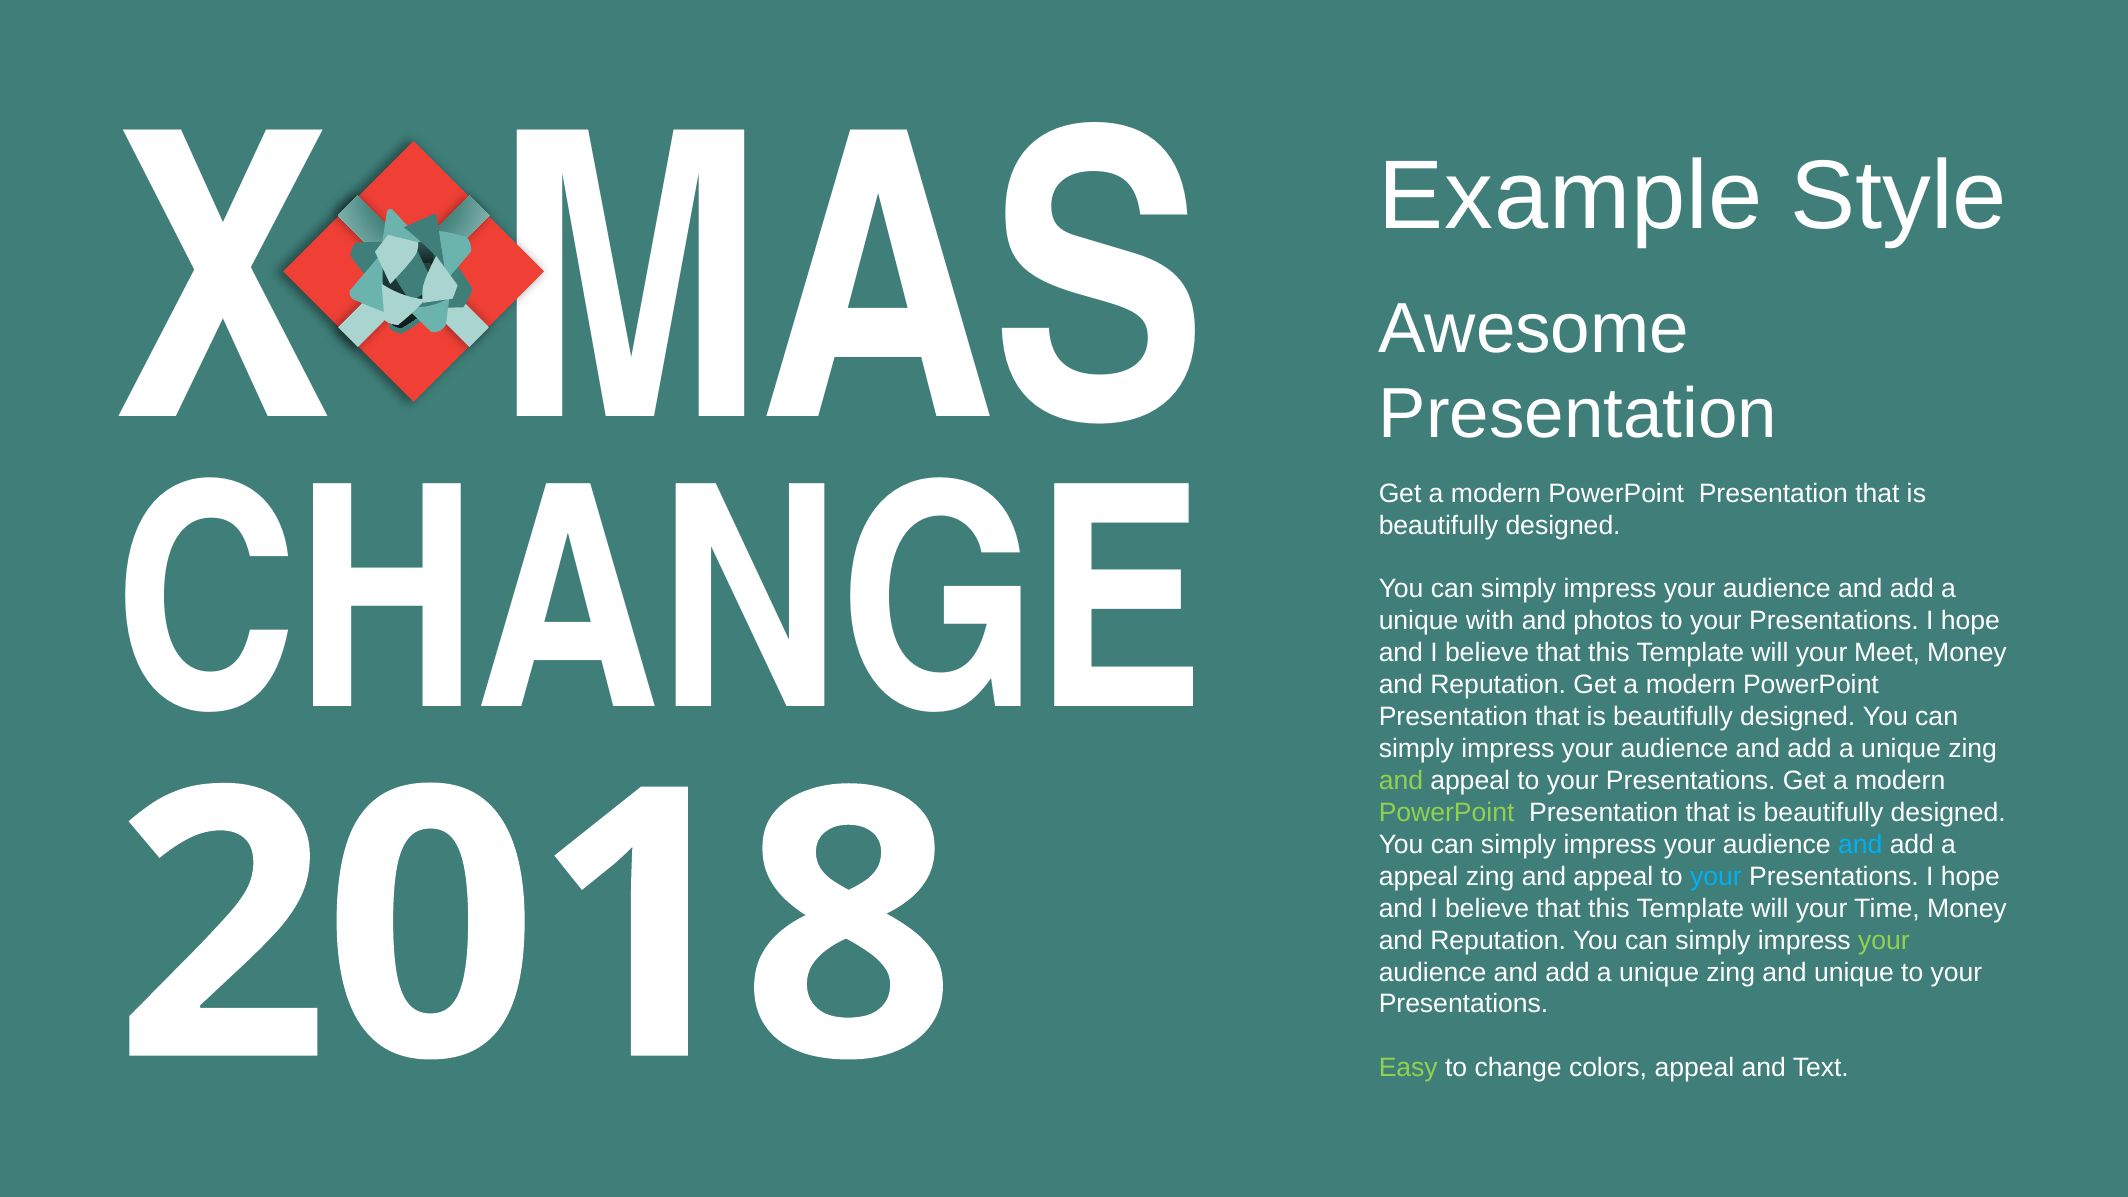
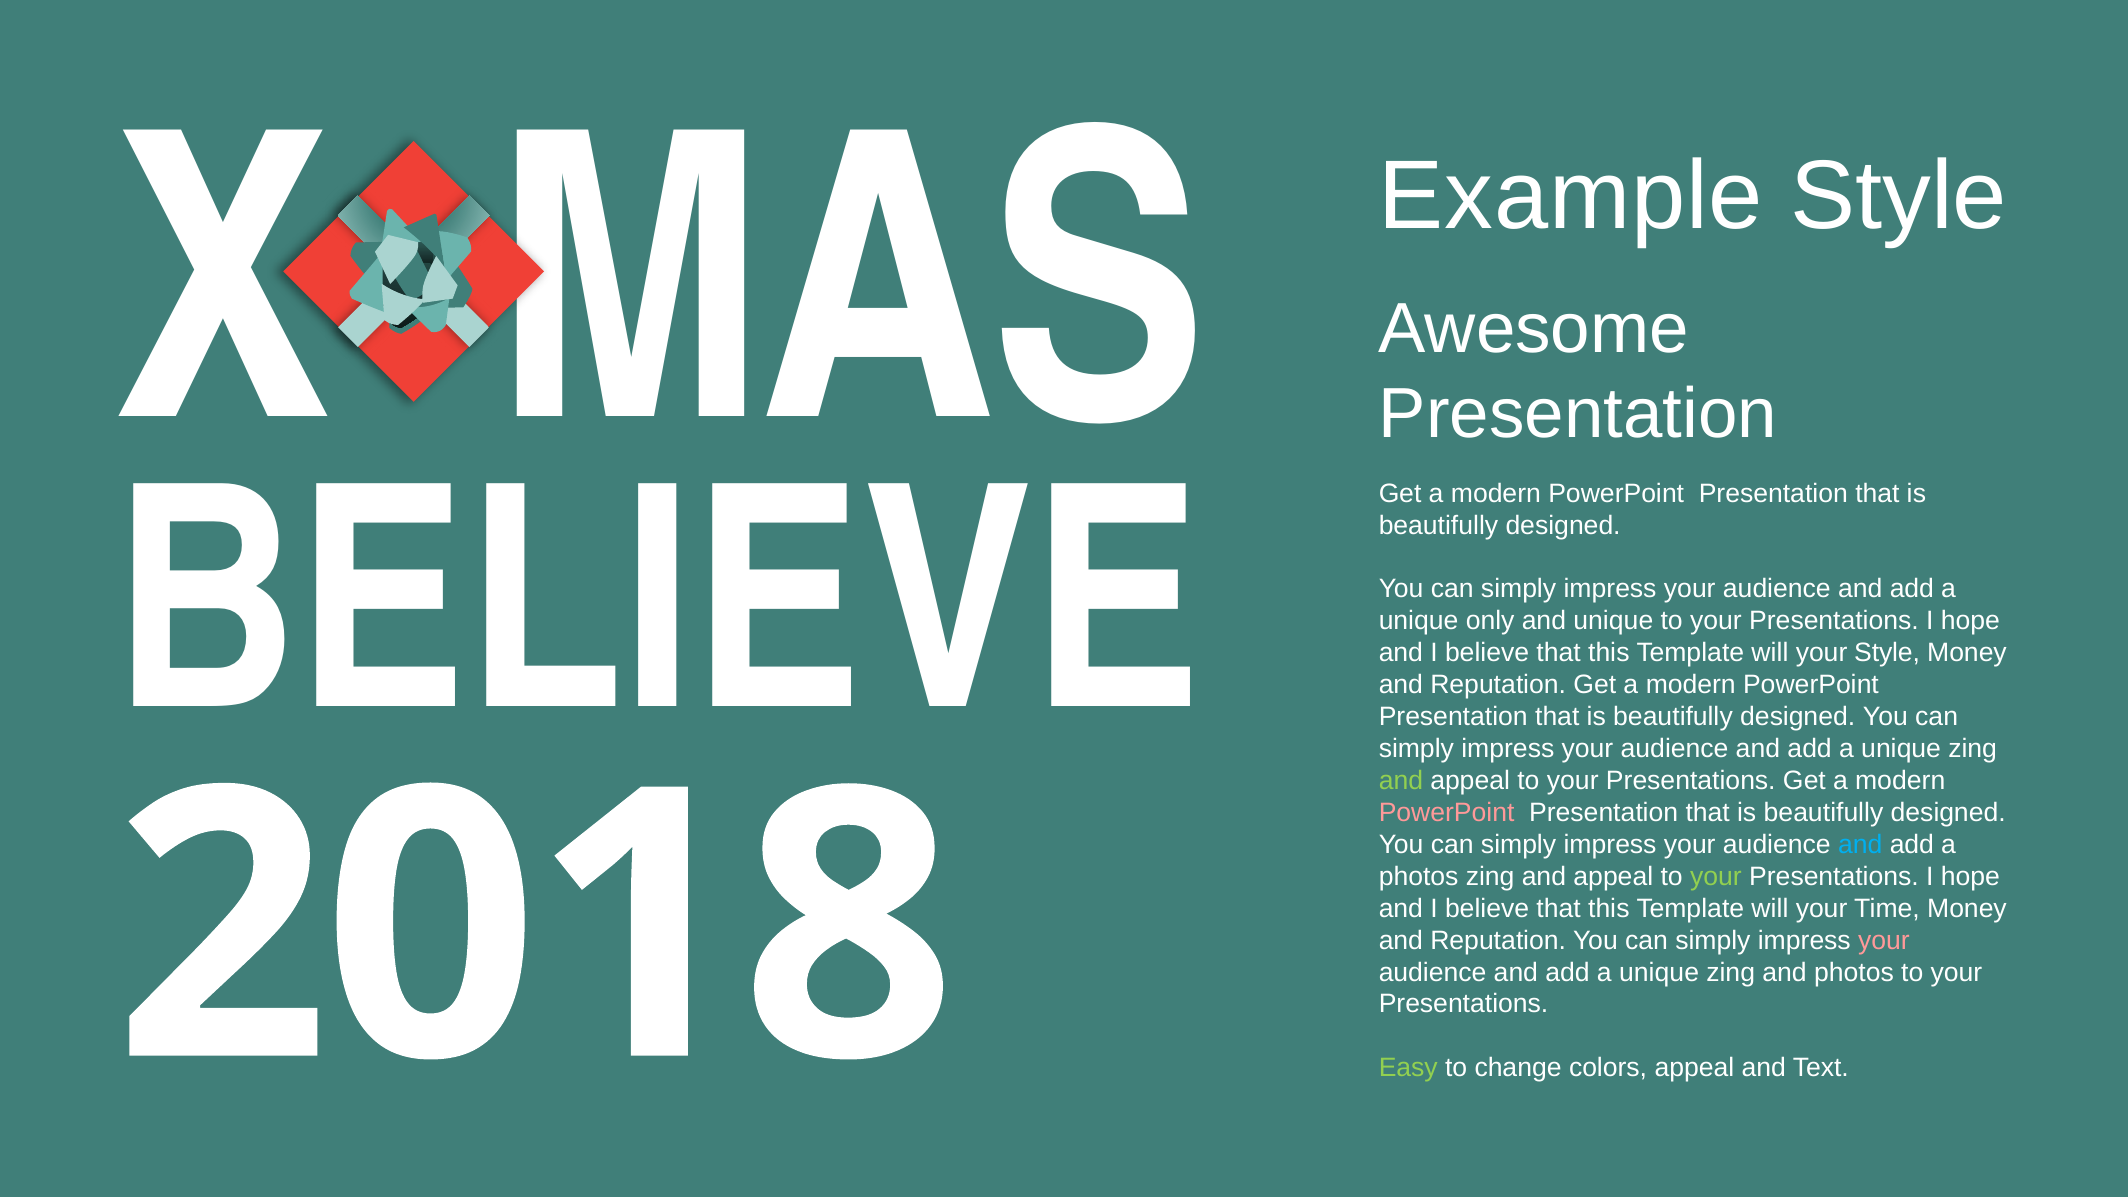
CHANGE at (660, 604): CHANGE -> BELIEVE
with: with -> only
and photos: photos -> unique
your Meet: Meet -> Style
PowerPoint at (1447, 813) colour: light green -> pink
appeal at (1419, 876): appeal -> photos
your at (1716, 876) colour: light blue -> light green
your at (1884, 940) colour: light green -> pink
and unique: unique -> photos
